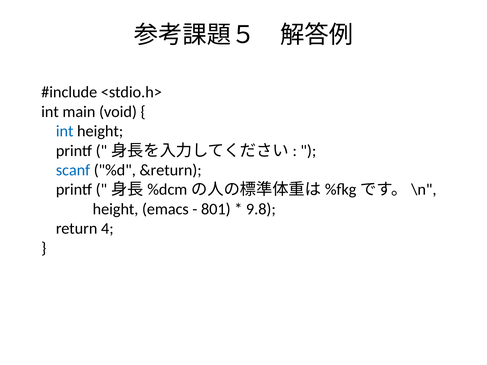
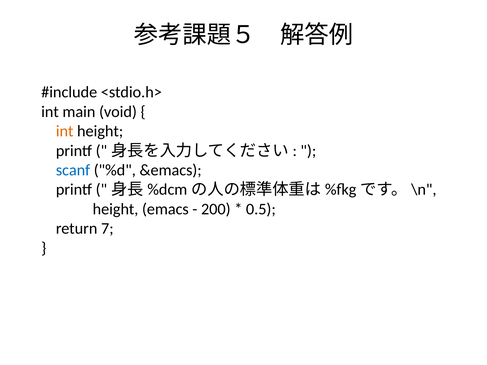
int at (65, 131) colour: blue -> orange
&return: &return -> &emacs
801: 801 -> 200
9.8: 9.8 -> 0.5
4: 4 -> 7
